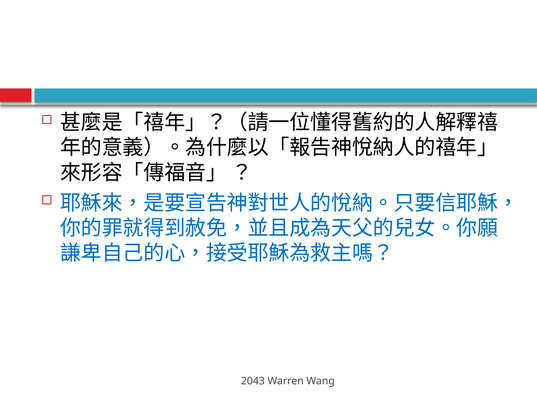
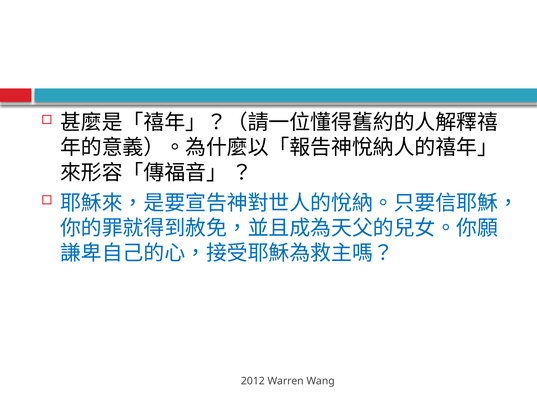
2043: 2043 -> 2012
